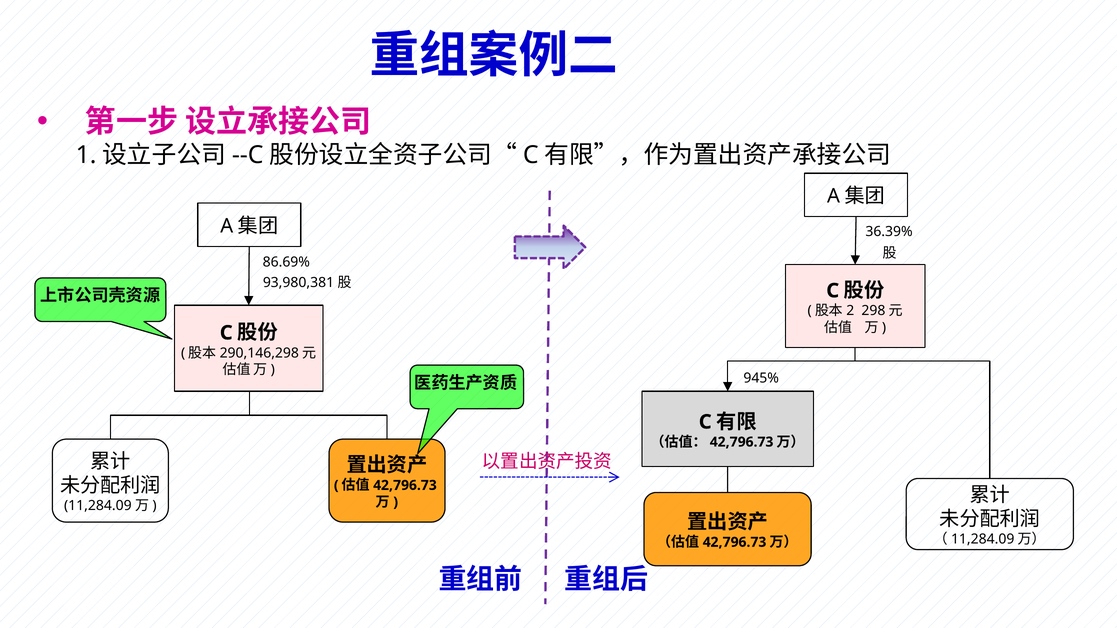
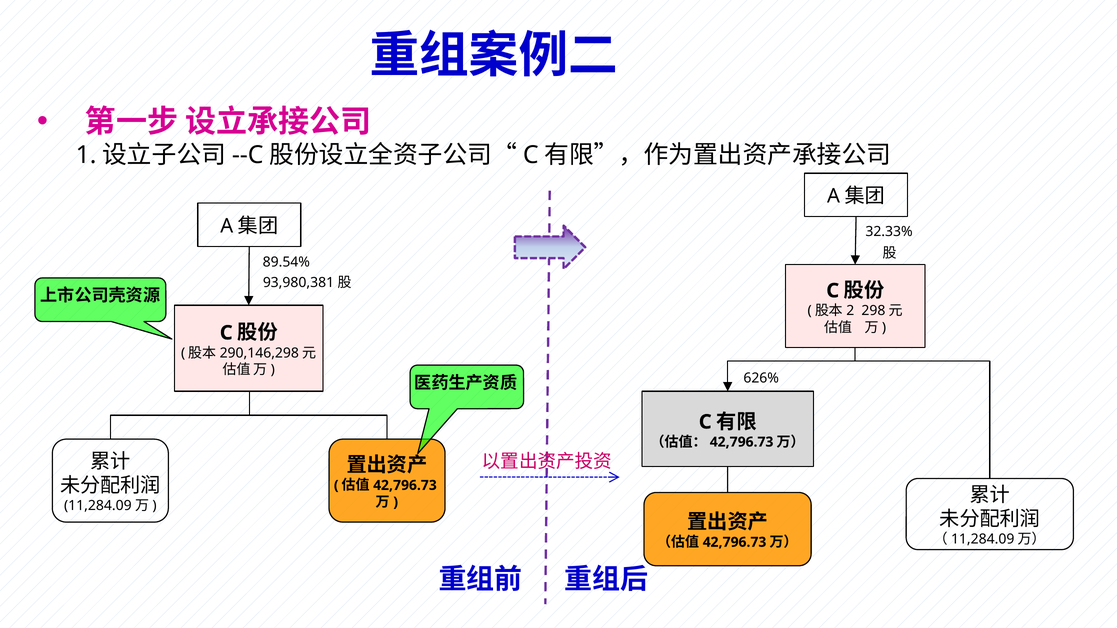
36.39%: 36.39% -> 32.33%
86.69%: 86.69% -> 89.54%
945%: 945% -> 626%
